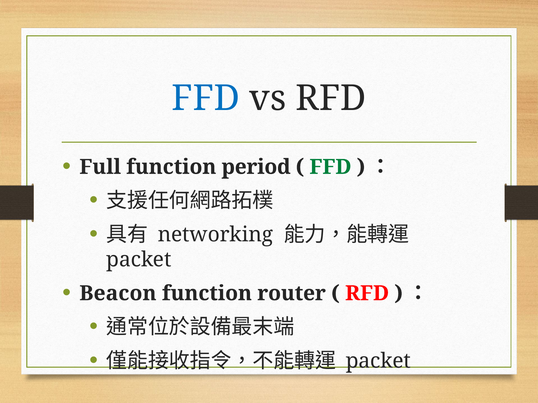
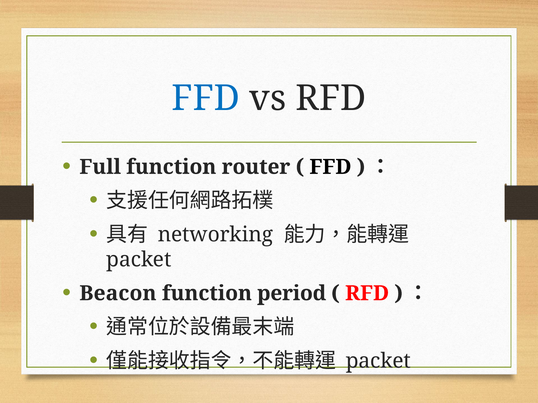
period: period -> router
FFD at (330, 167) colour: green -> black
router: router -> period
